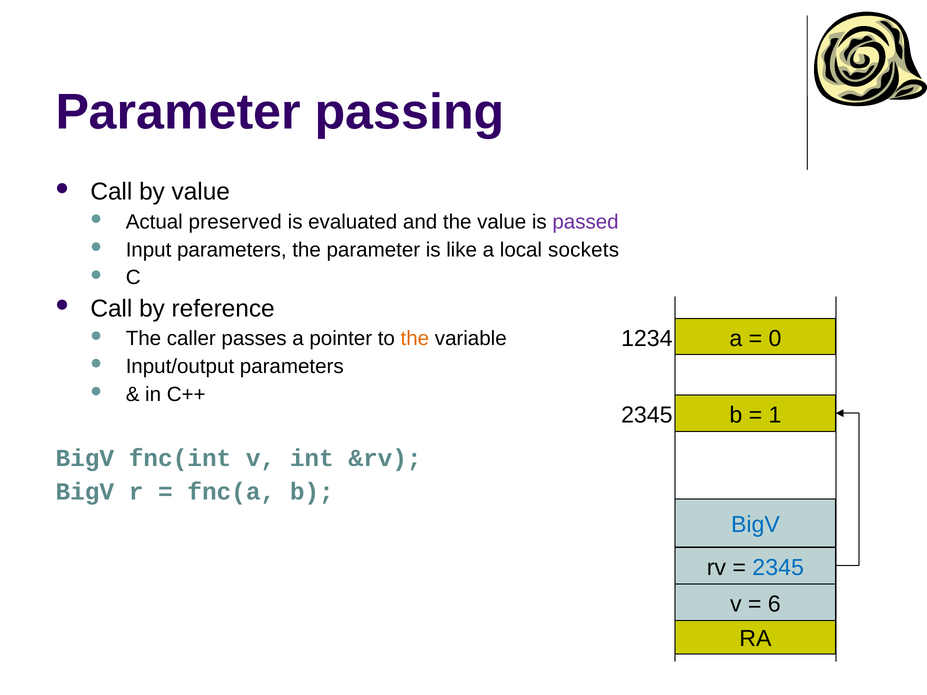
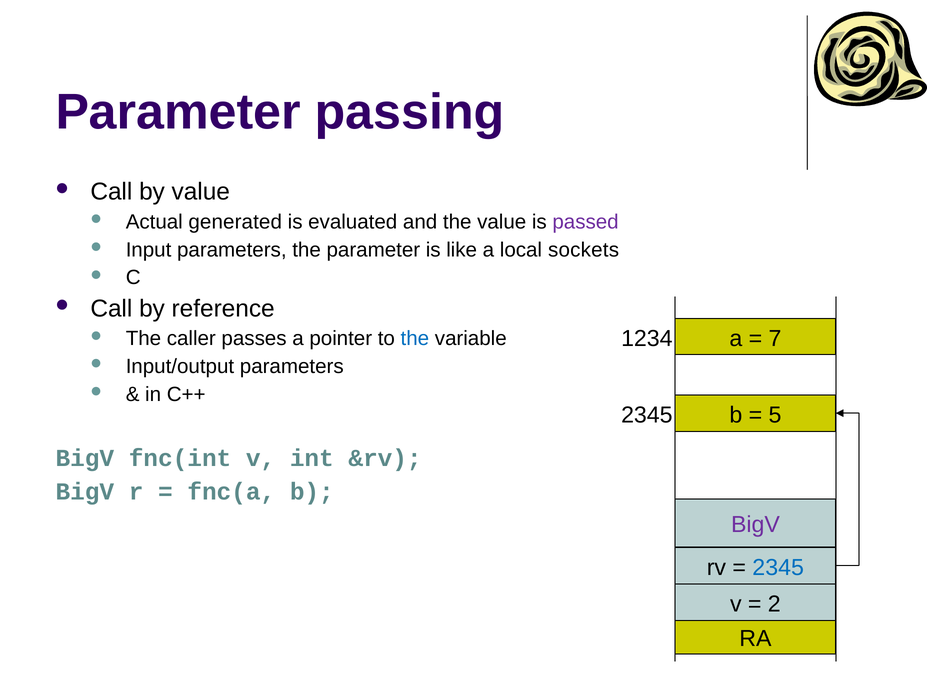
preserved: preserved -> generated
0: 0 -> 7
the at (415, 339) colour: orange -> blue
1: 1 -> 5
BigV at (755, 525) colour: blue -> purple
6: 6 -> 2
